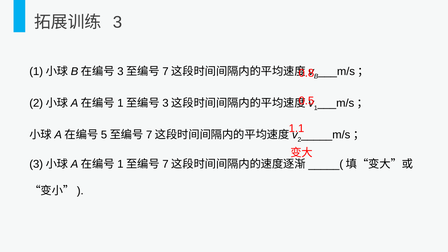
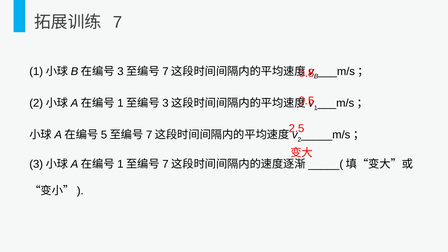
3: 3 -> 7
1.1: 1.1 -> 2.5
